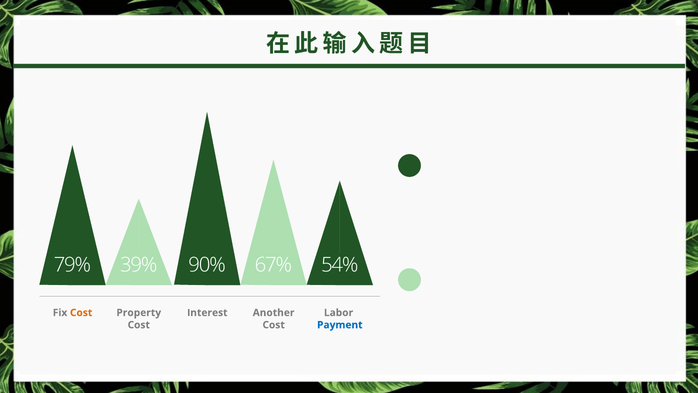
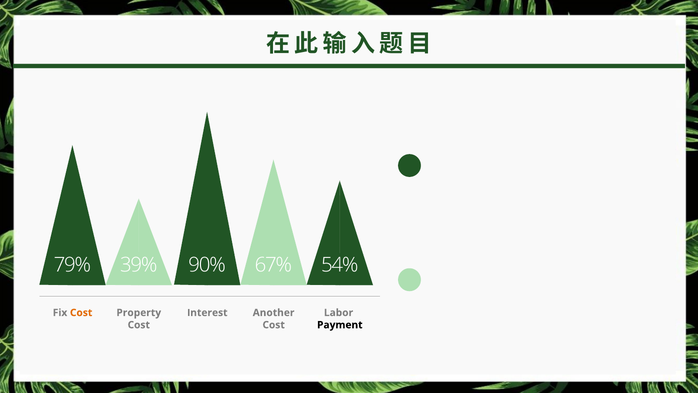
Payment colour: blue -> black
